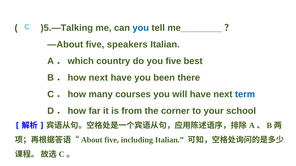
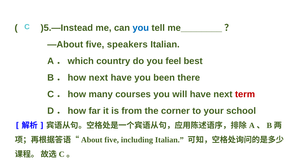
)5.—Talking: )5.—Talking -> )5.—Instead
you five: five -> feel
term colour: blue -> red
